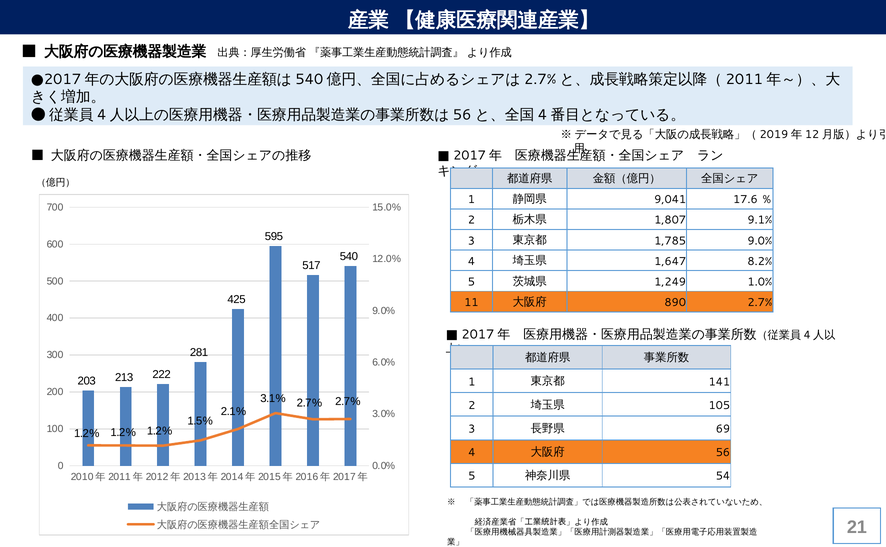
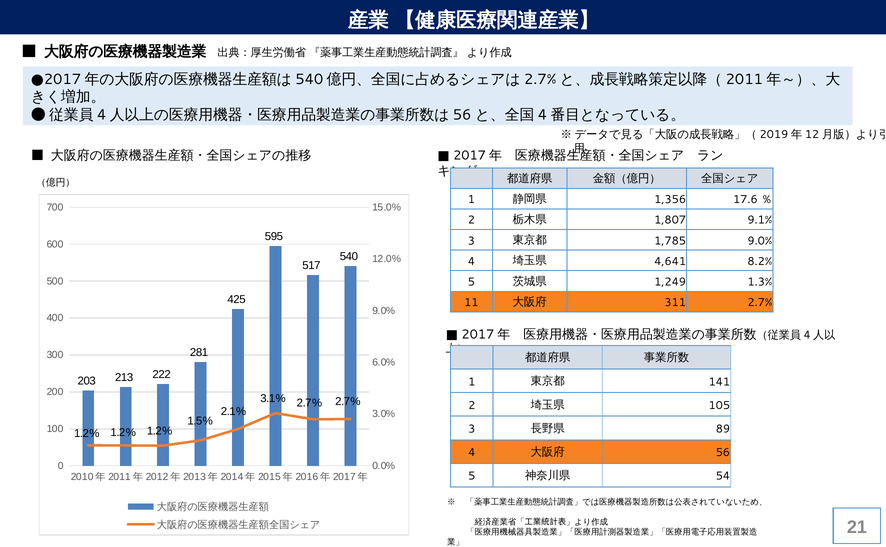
9,041: 9,041 -> 1,356
1,647: 1,647 -> 4,641
1.0%: 1.0% -> 1.3%
890: 890 -> 311
69: 69 -> 89
